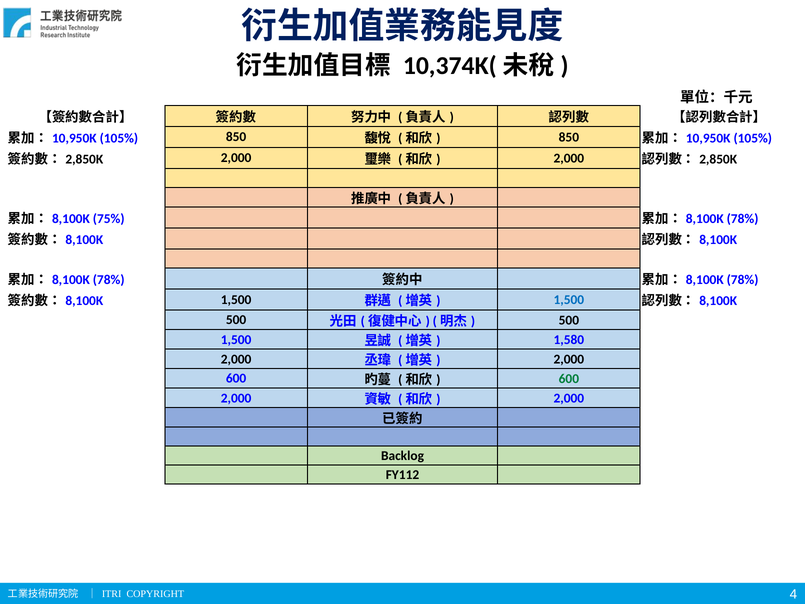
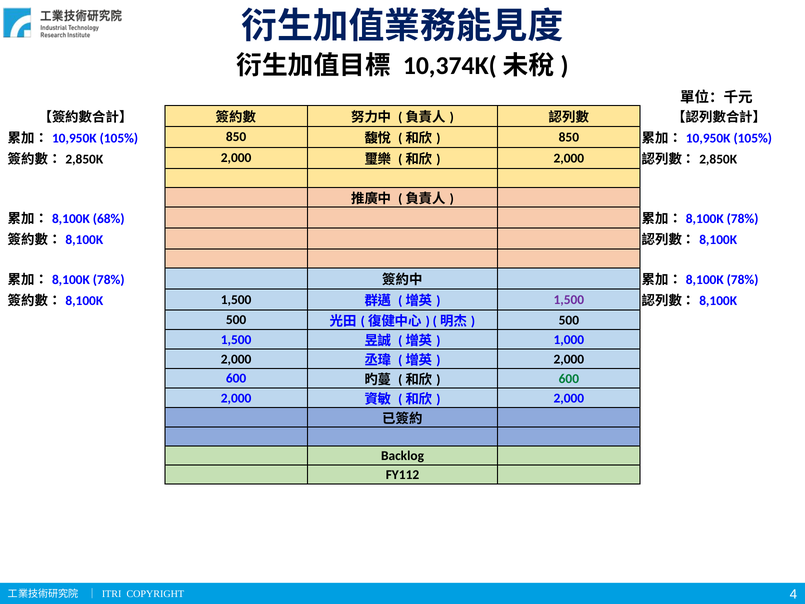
75%: 75% -> 68%
1,500 at (569, 300) colour: blue -> purple
1,580: 1,580 -> 1,000
